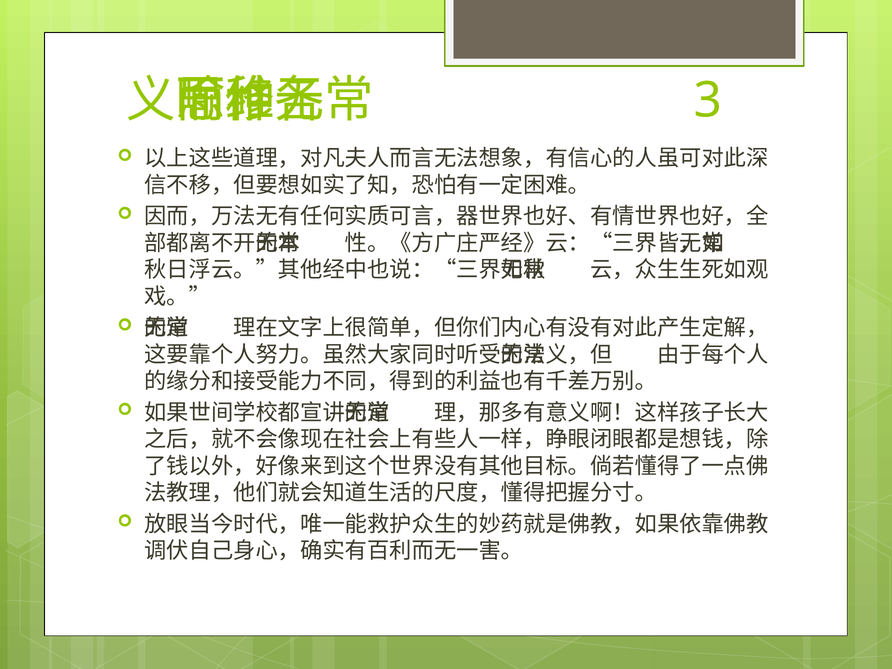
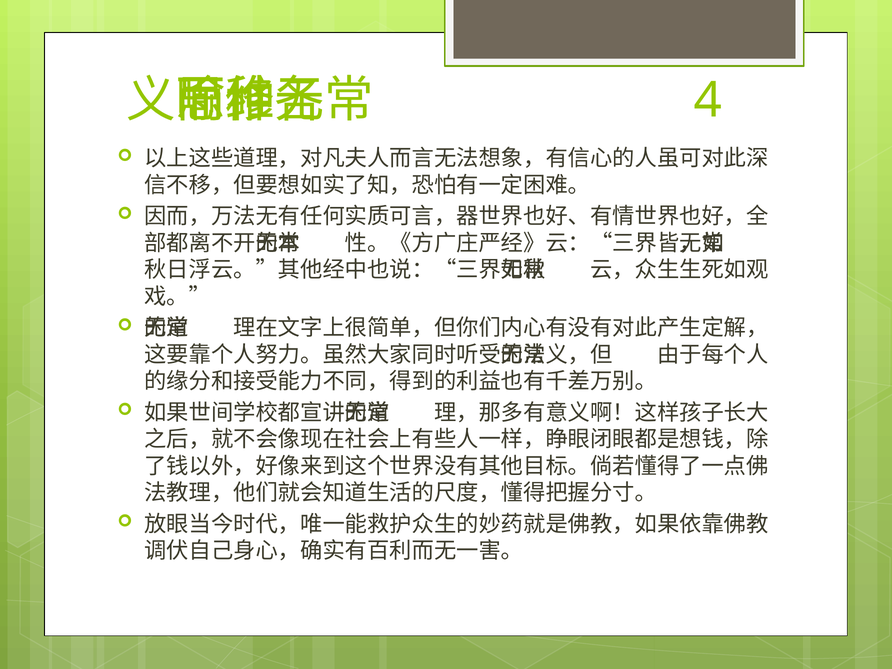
3: 3 -> 4
